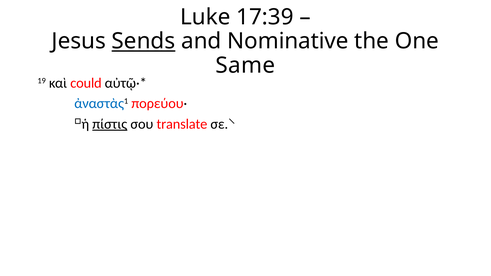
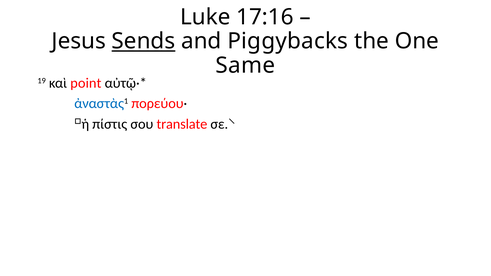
17:39: 17:39 -> 17:16
Nominative: Nominative -> Piggybacks
could: could -> point
πίστις underline: present -> none
